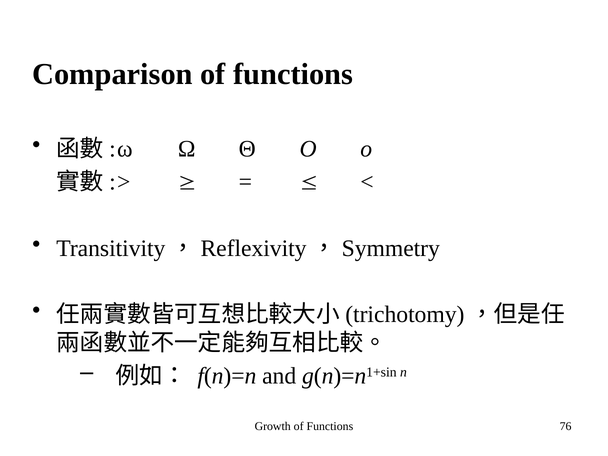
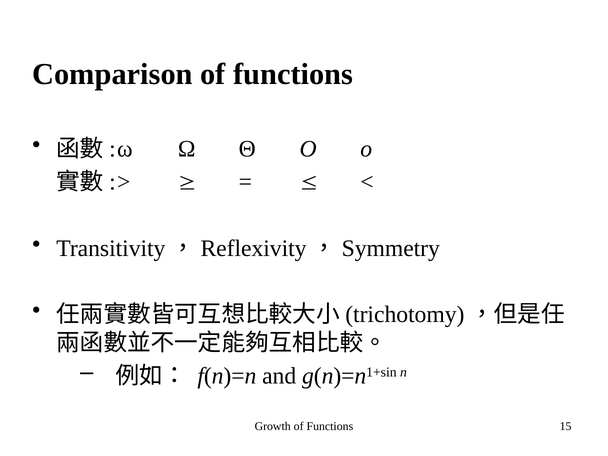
76: 76 -> 15
